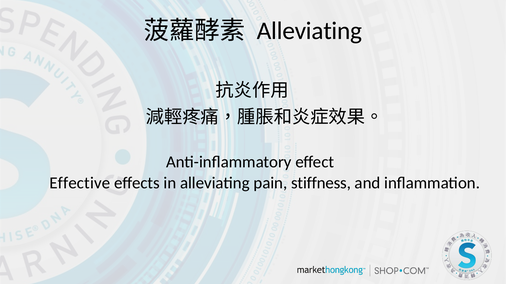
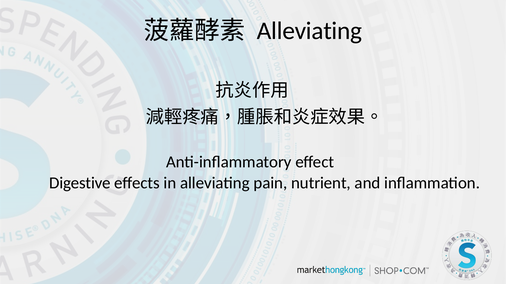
Effective: Effective -> Digestive
stiffness: stiffness -> nutrient
